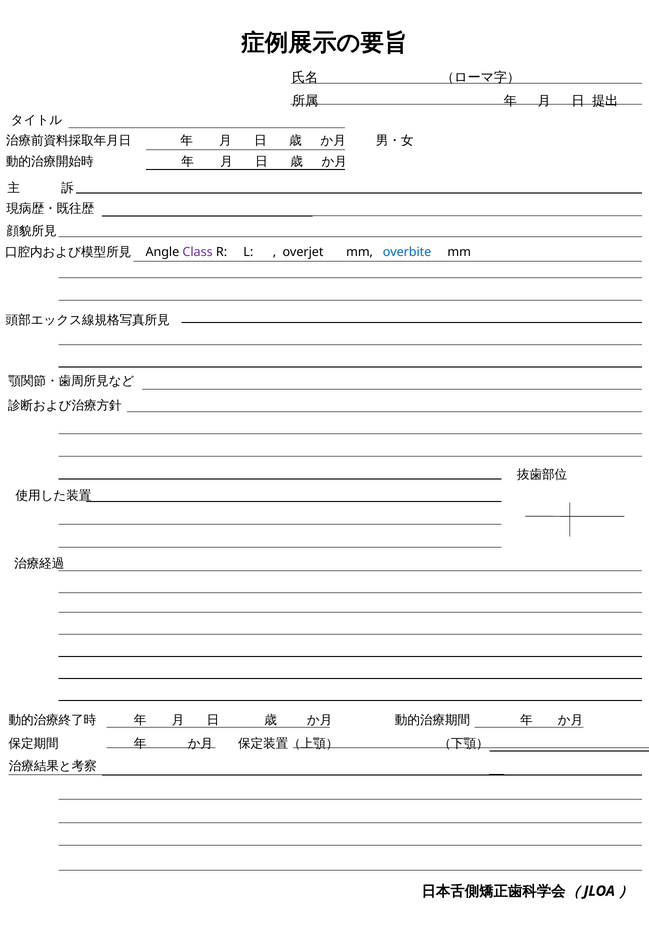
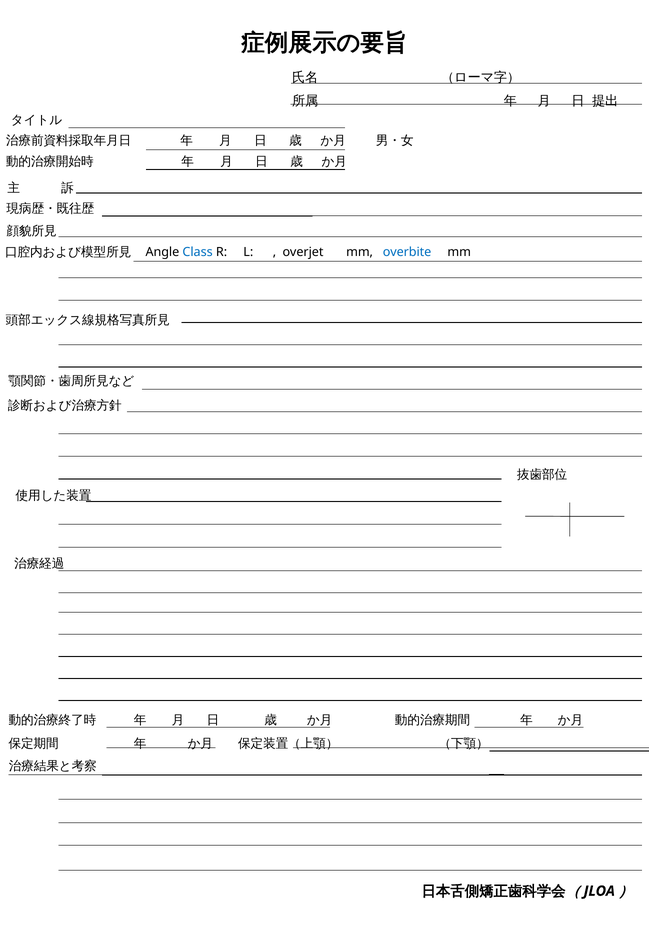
Class colour: purple -> blue
